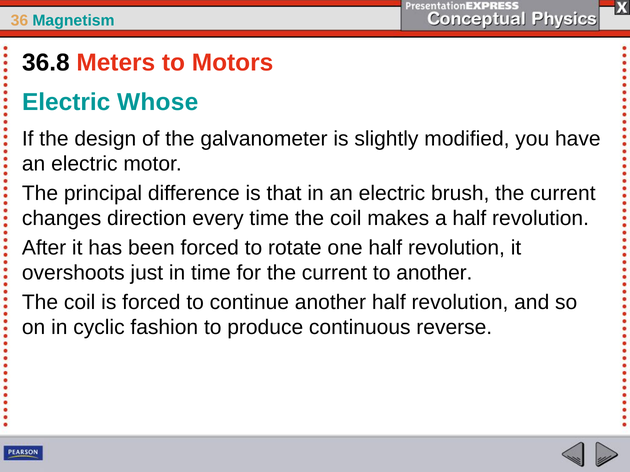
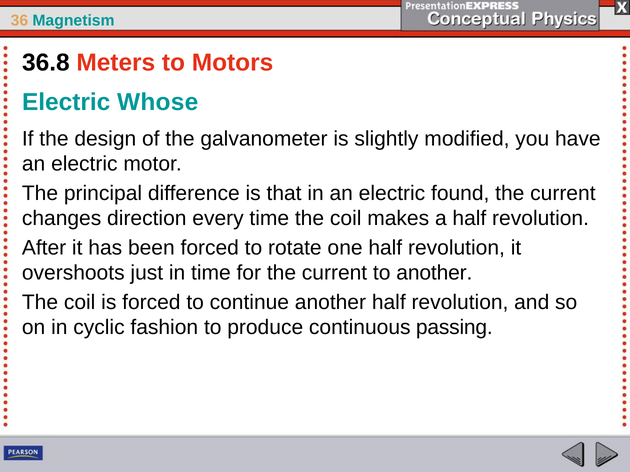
brush: brush -> found
reverse: reverse -> passing
